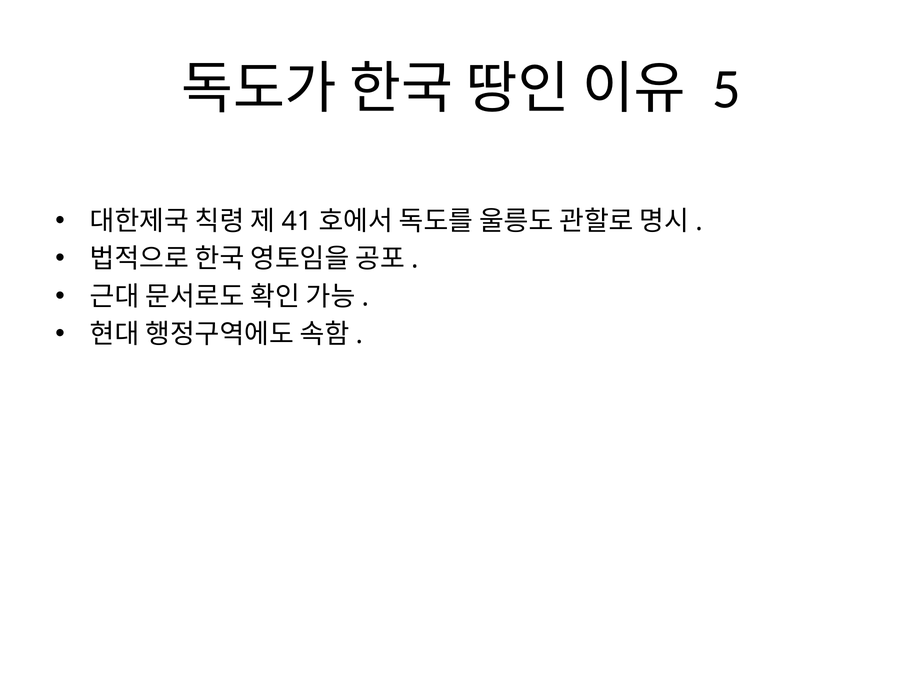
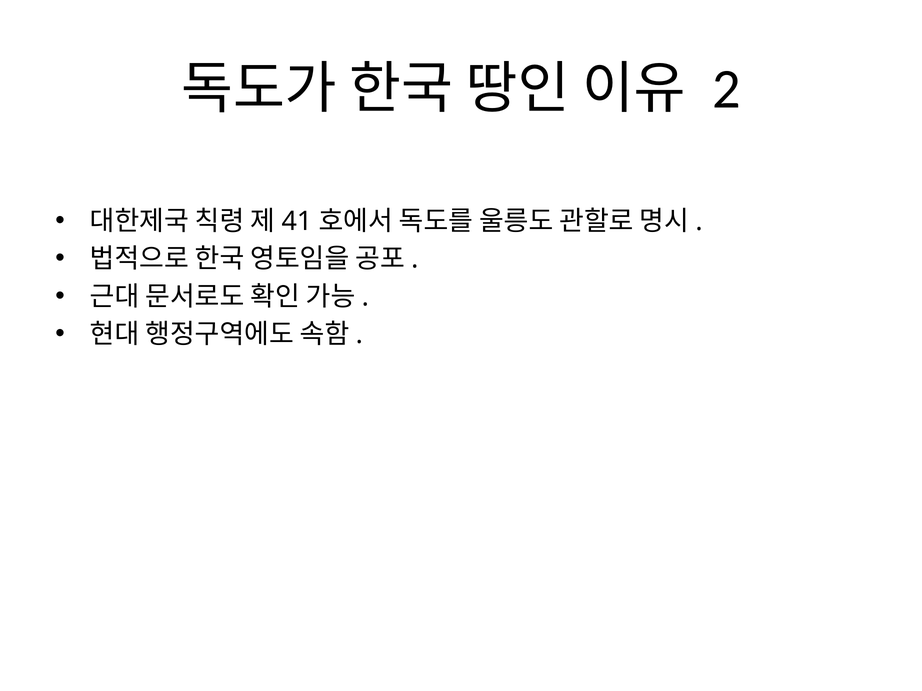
5: 5 -> 2
